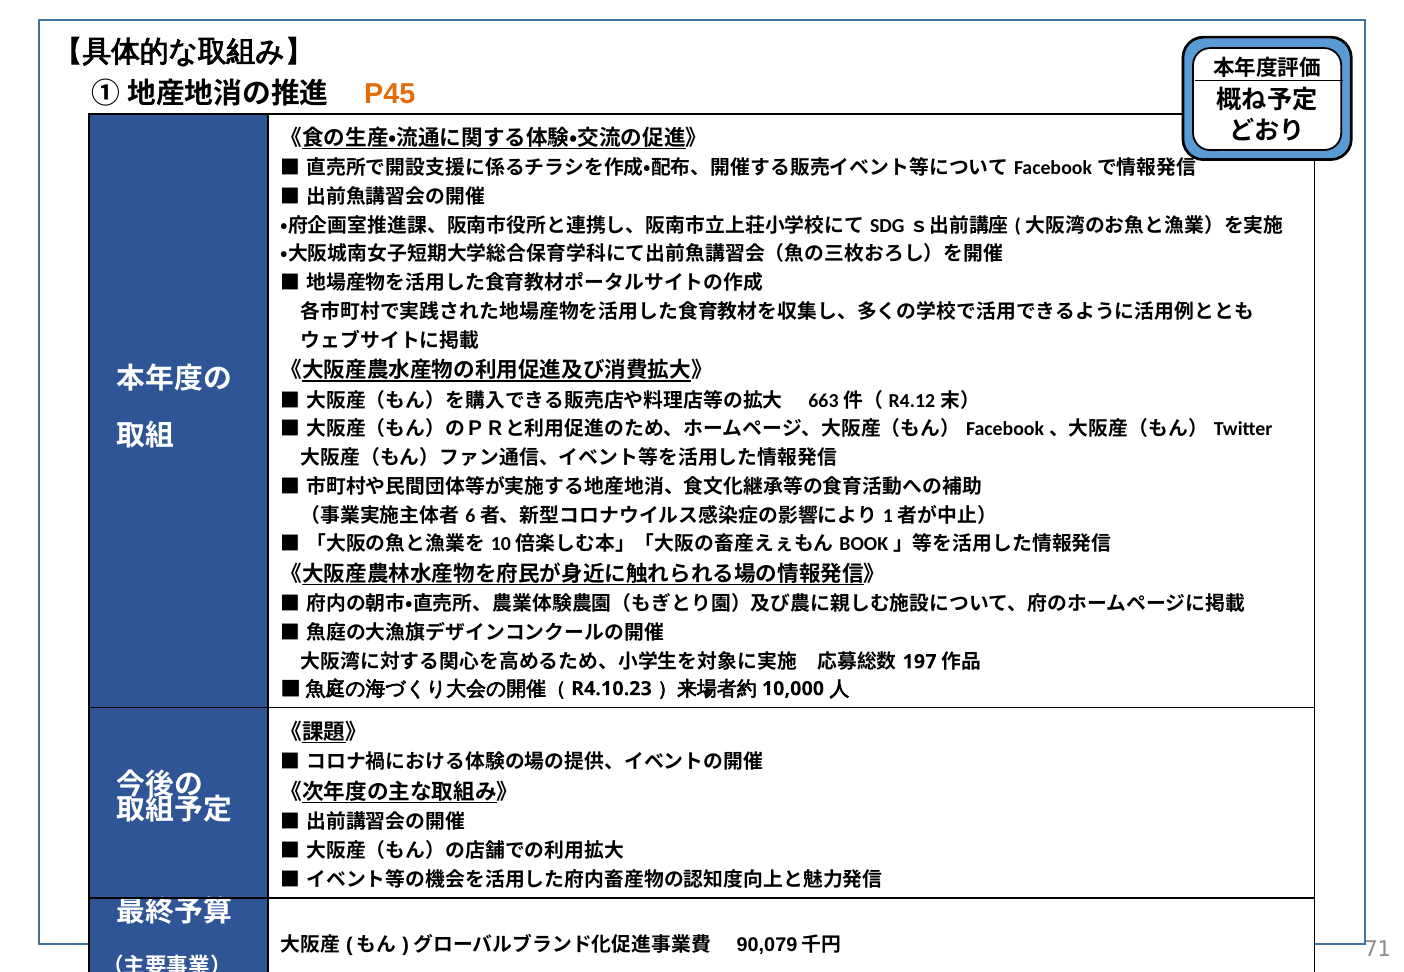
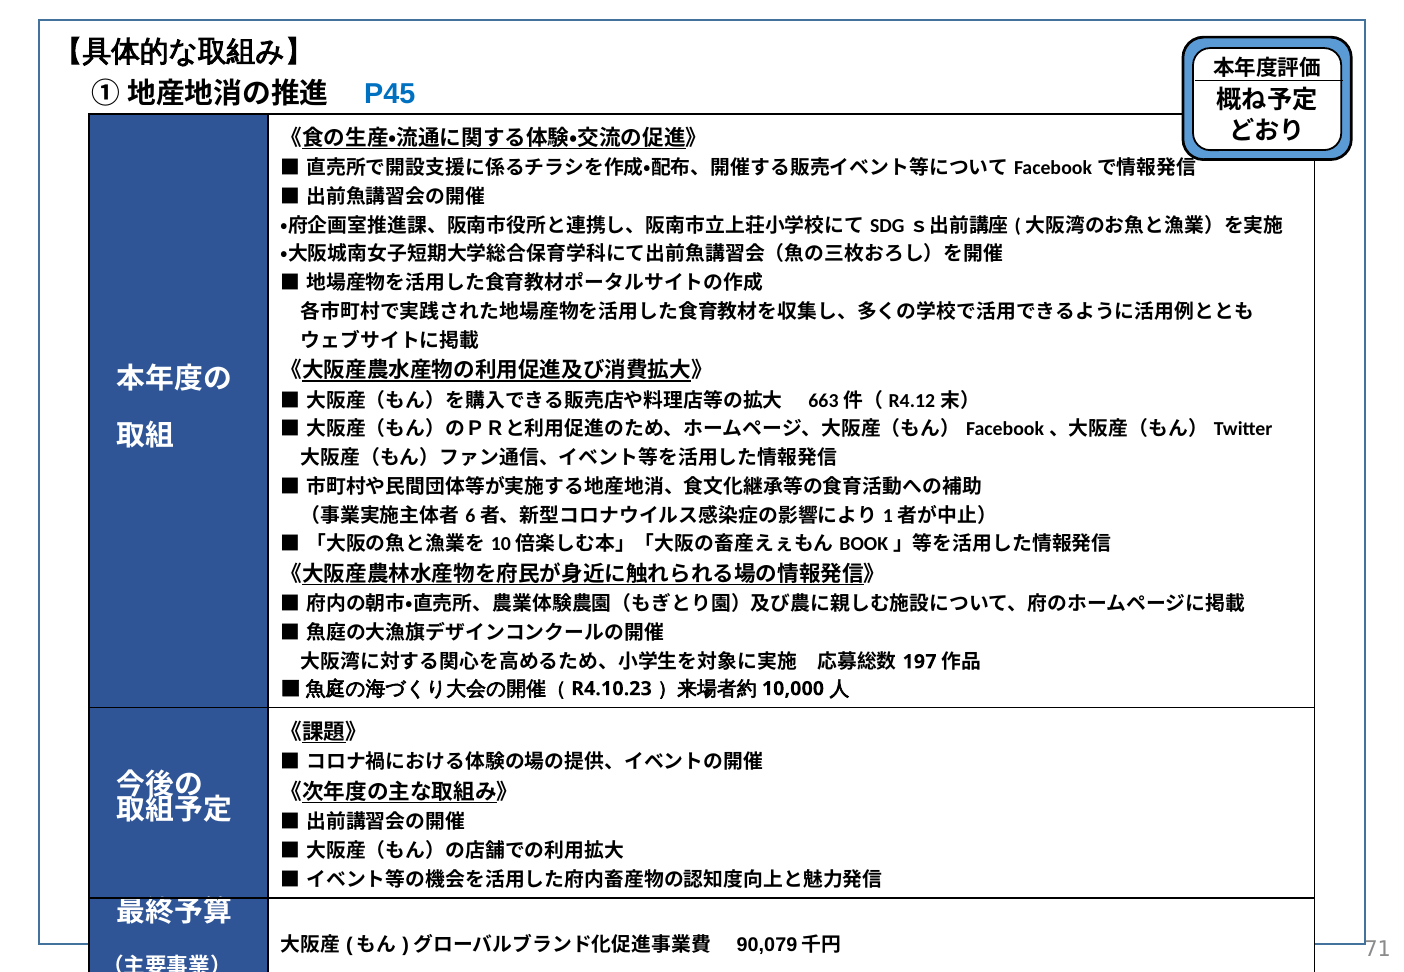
P45 colour: orange -> blue
